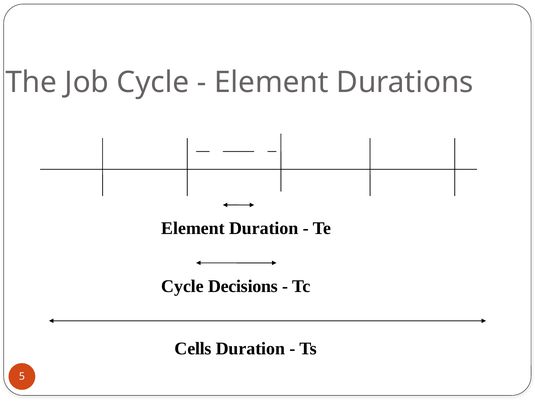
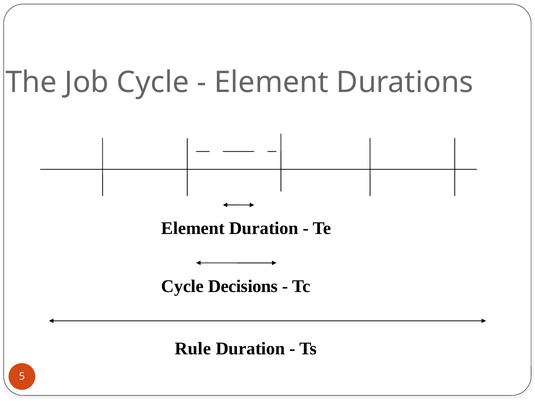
Cells: Cells -> Rule
